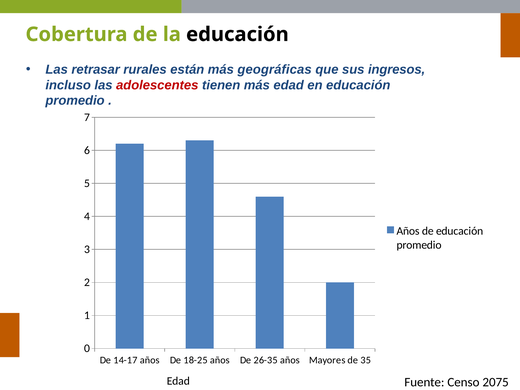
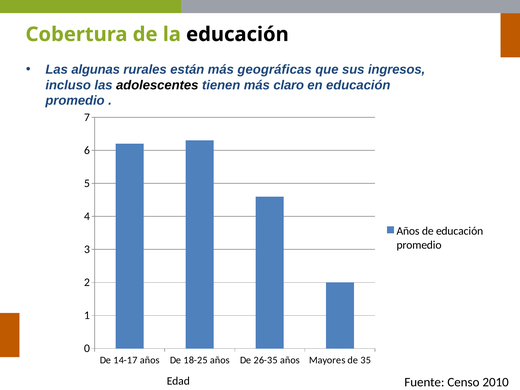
retrasar: retrasar -> algunas
adolescentes colour: red -> black
más edad: edad -> claro
2075: 2075 -> 2010
